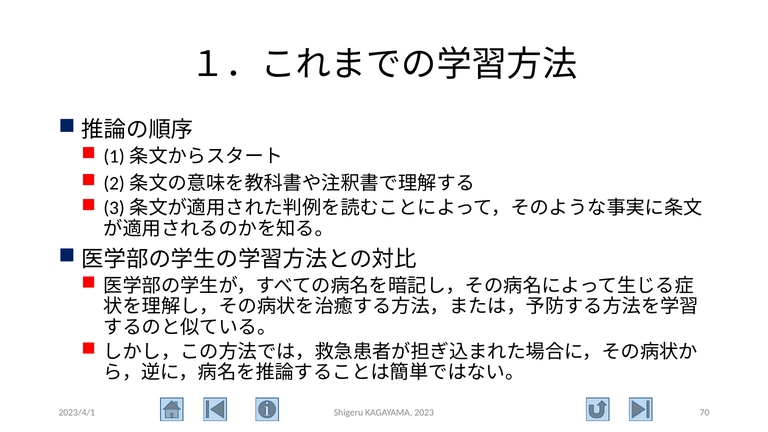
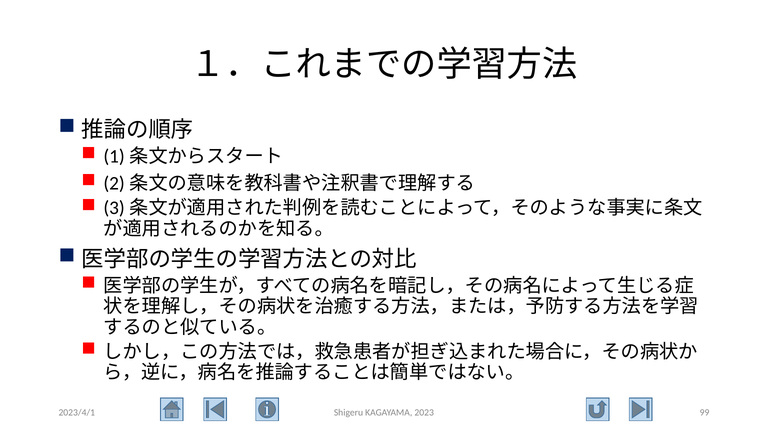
70: 70 -> 99
